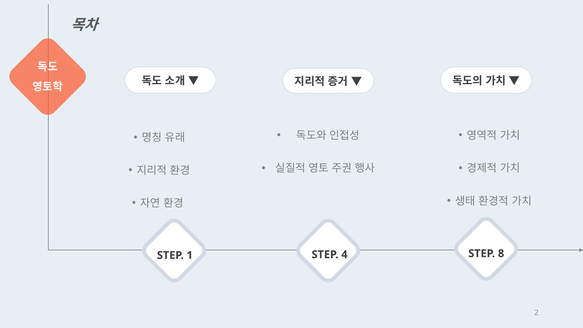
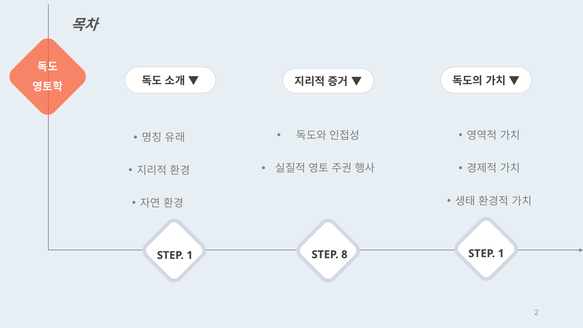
8 at (501, 253): 8 -> 1
4: 4 -> 8
